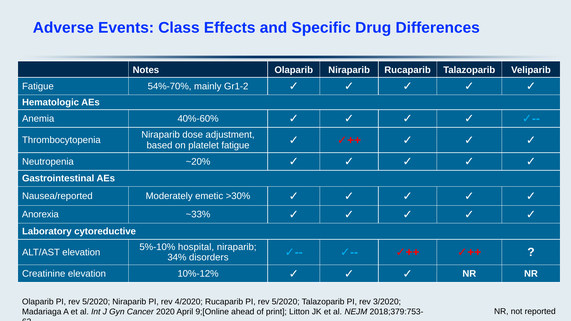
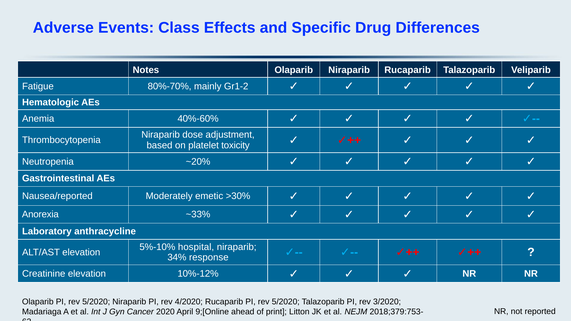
54%-70%: 54%-70% -> 80%-70%
platelet fatigue: fatigue -> toxicity
cytoreductive: cytoreductive -> anthracycline
disorders: disorders -> response
